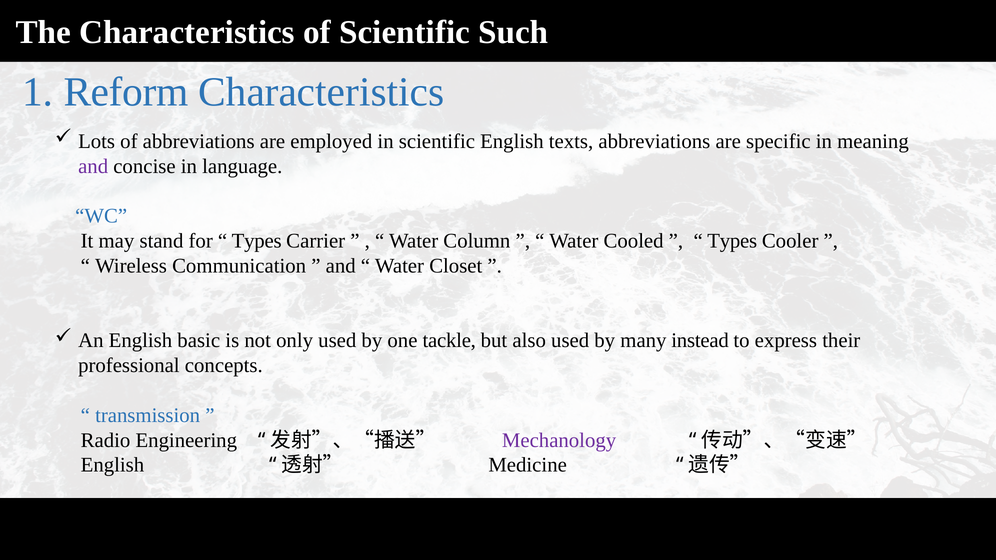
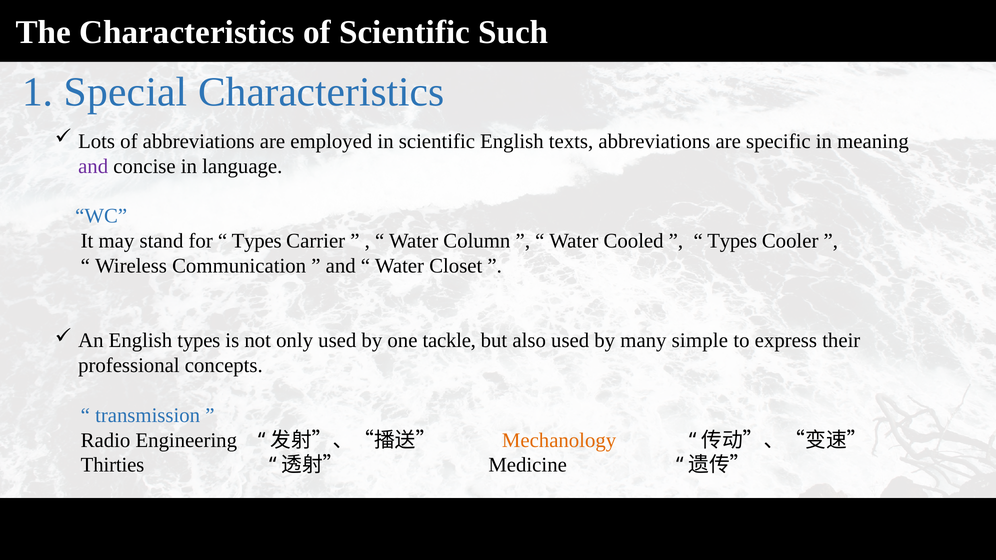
Reform: Reform -> Special
English basic: basic -> types
instead: instead -> simple
Mechanology colour: purple -> orange
English at (112, 465): English -> Thirties
